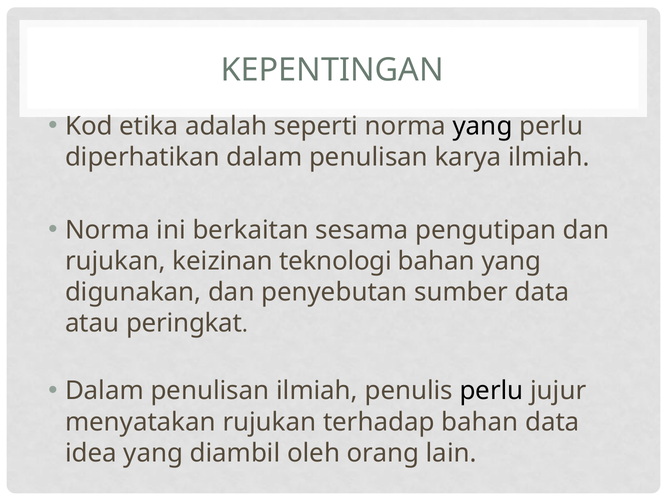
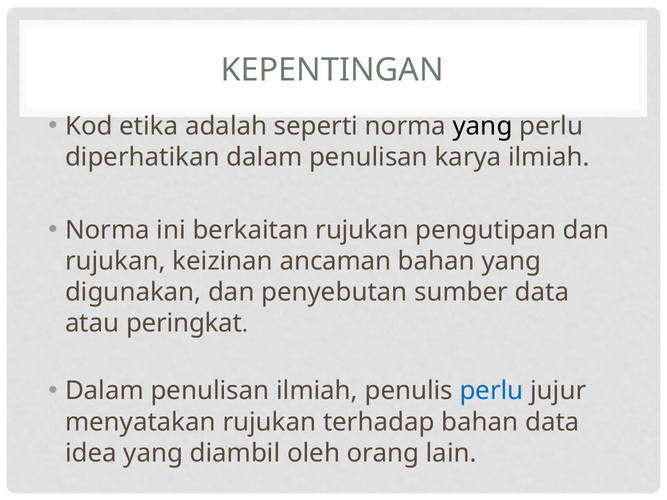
berkaitan sesama: sesama -> rujukan
teknologi: teknologi -> ancaman
perlu at (492, 391) colour: black -> blue
